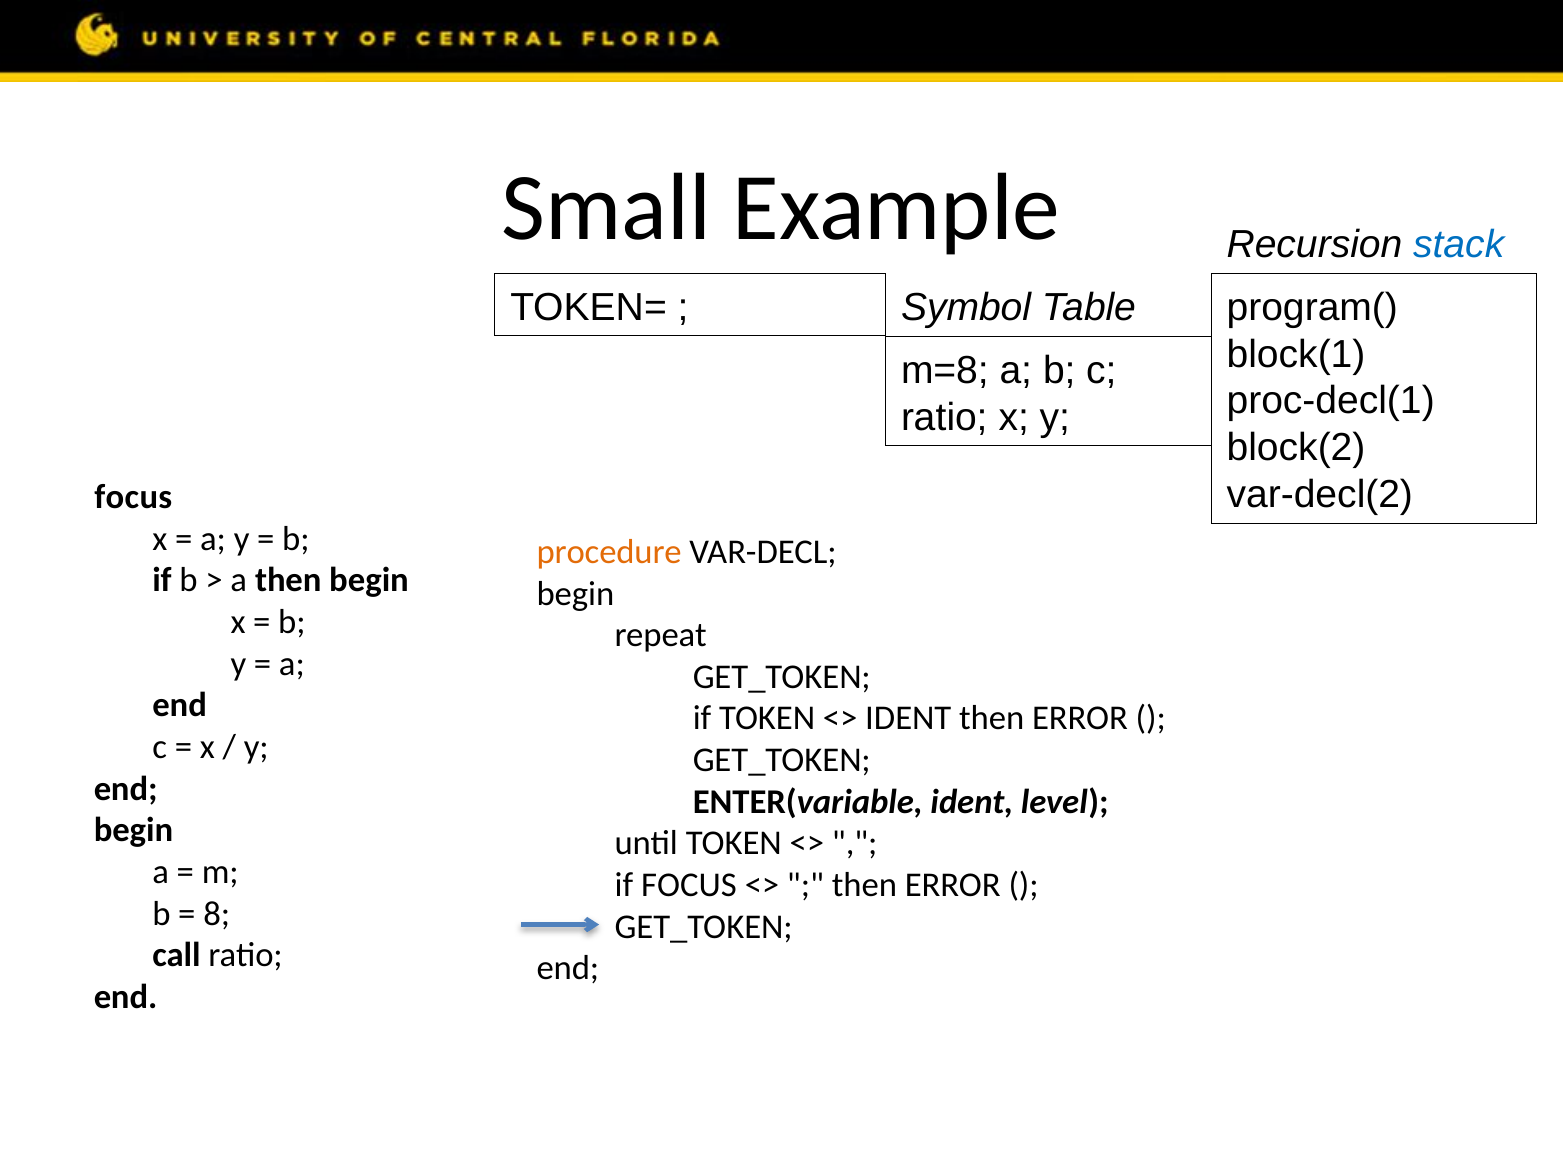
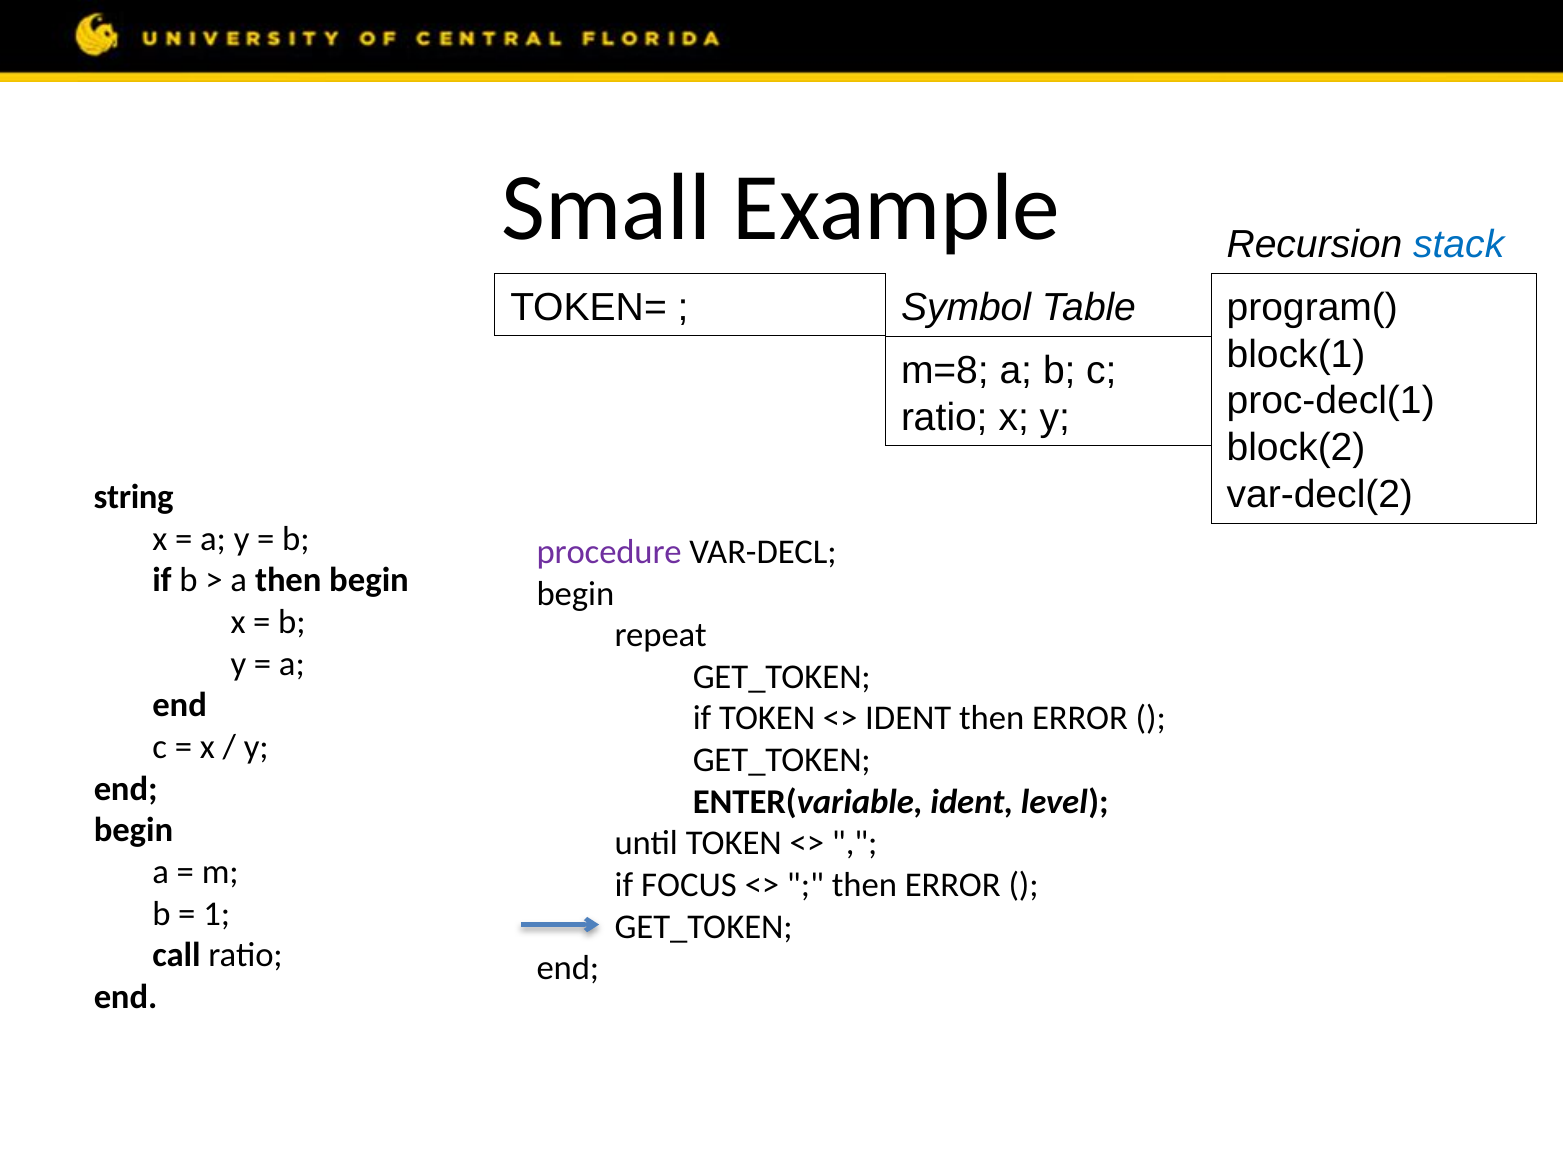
focus at (133, 497): focus -> string
procedure at (609, 552) colour: orange -> purple
8 at (217, 914): 8 -> 1
